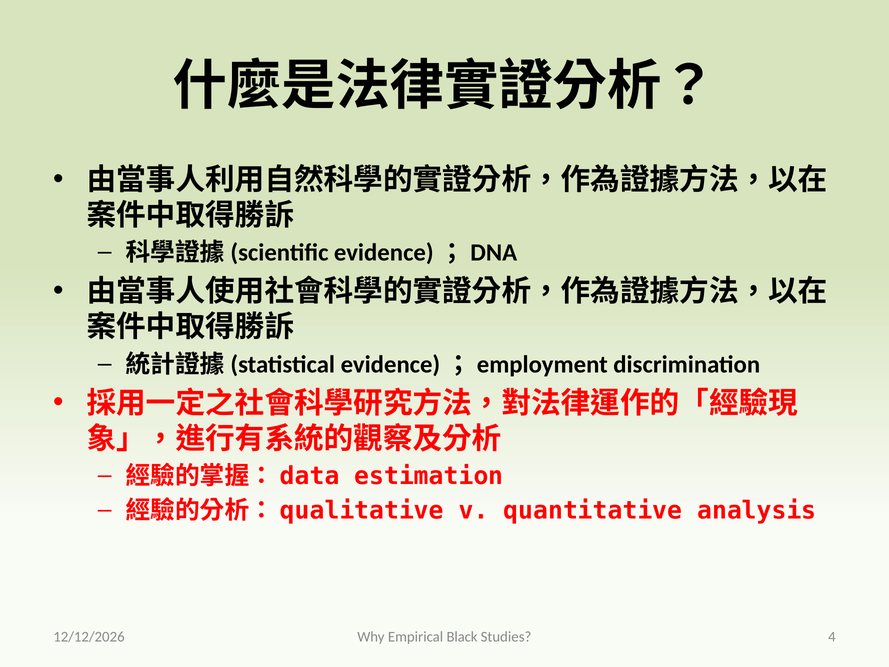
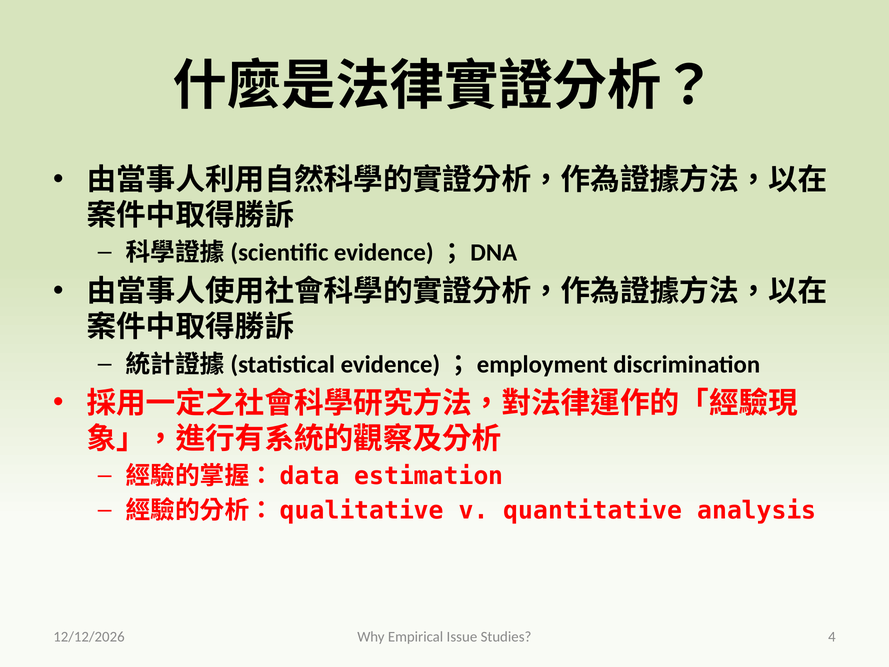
Black: Black -> Issue
